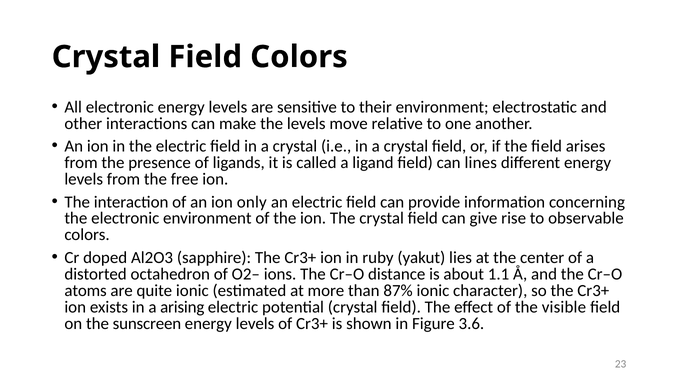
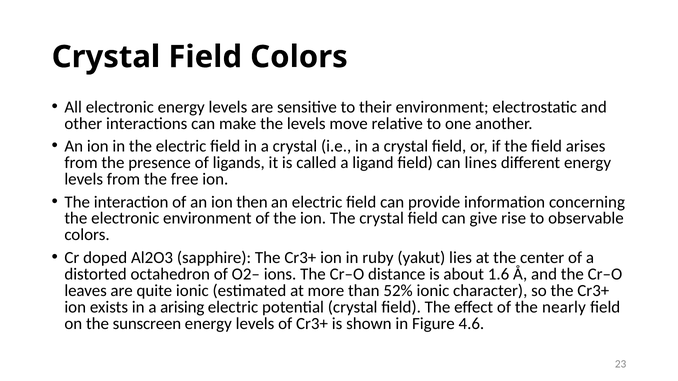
only: only -> then
1.1: 1.1 -> 1.6
atoms: atoms -> leaves
87%: 87% -> 52%
visible: visible -> nearly
3.6: 3.6 -> 4.6
